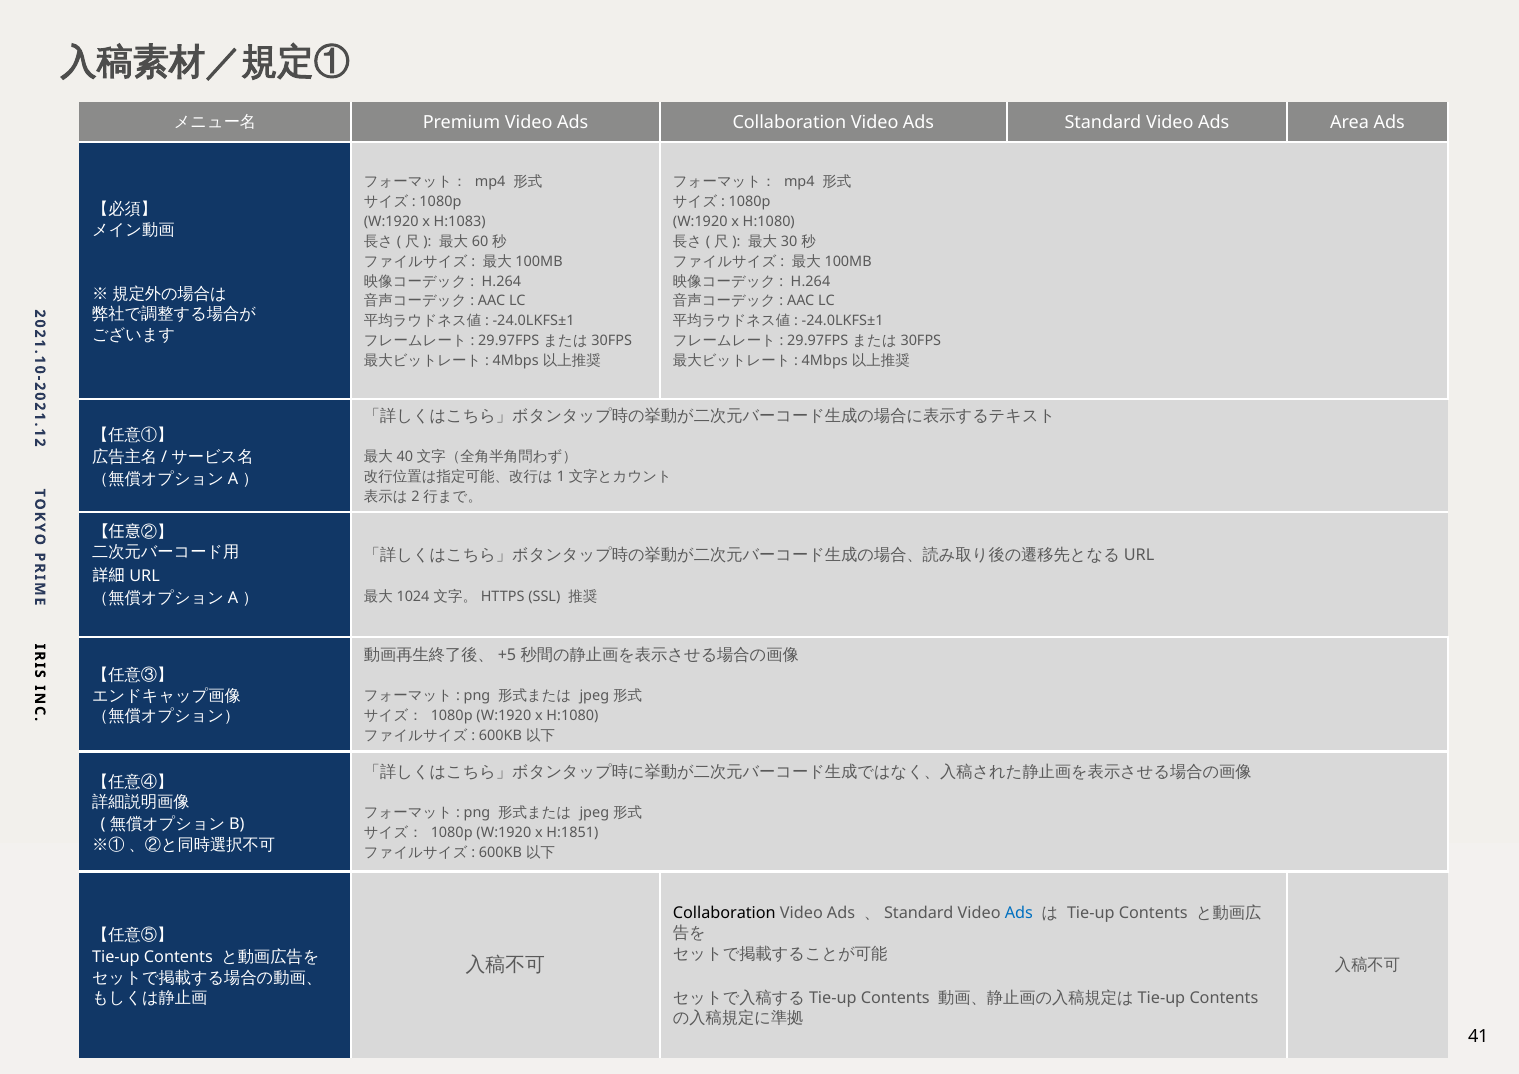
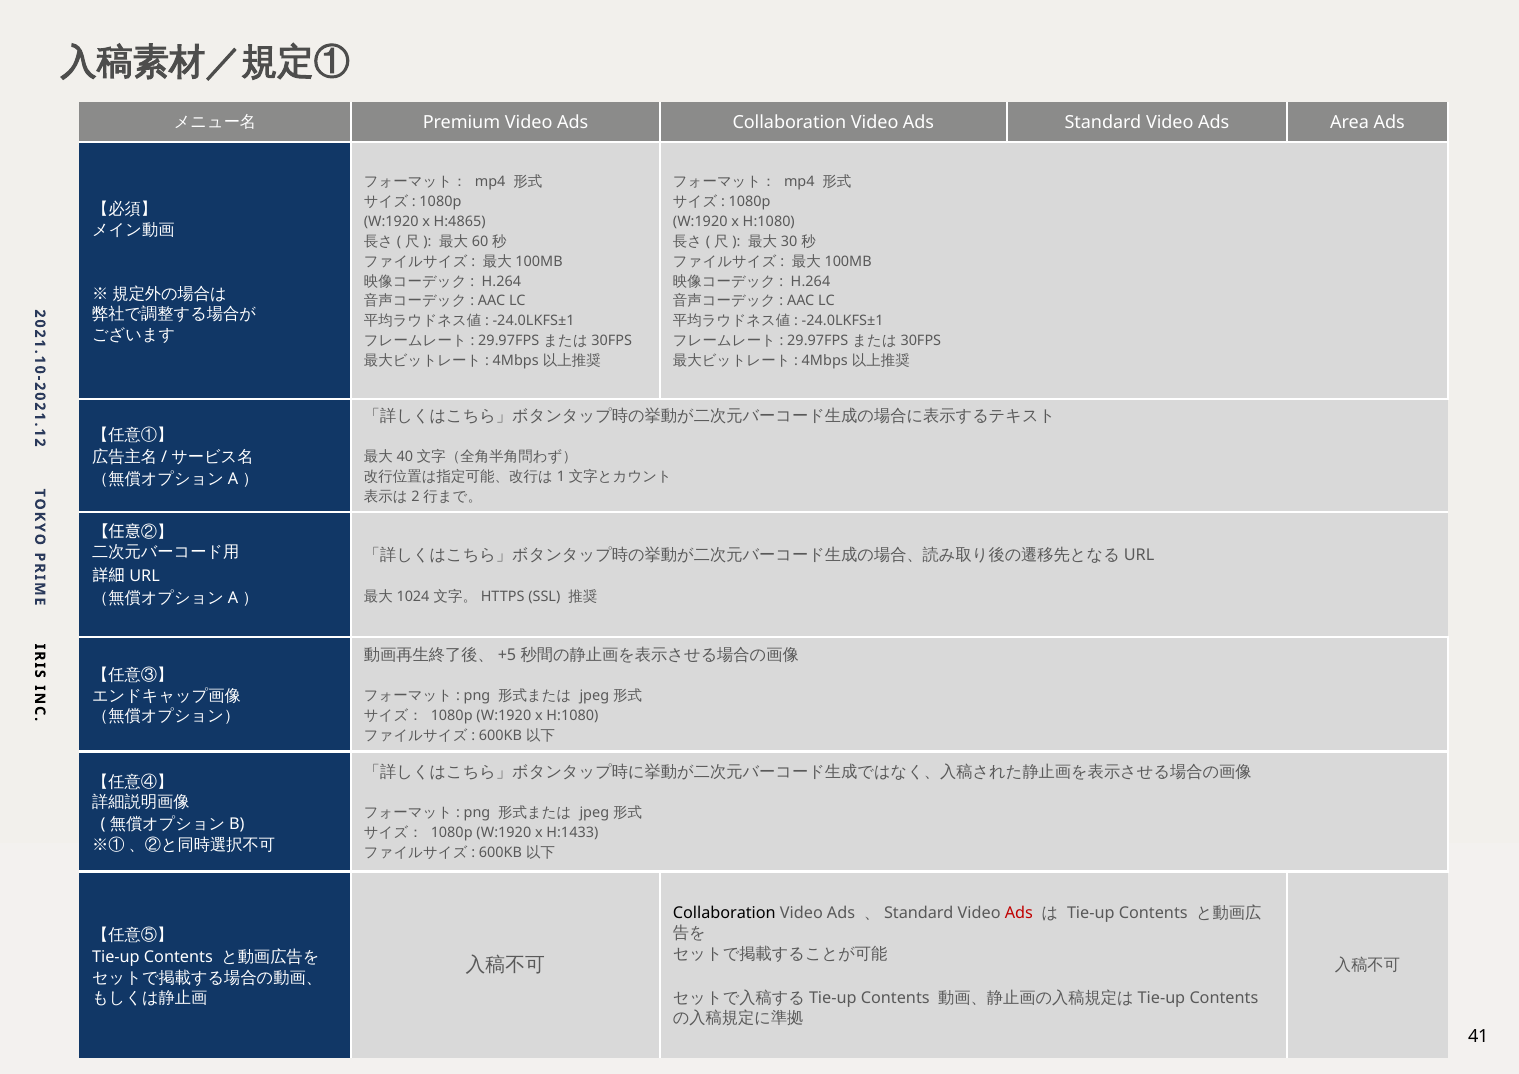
H:1083: H:1083 -> H:4865
H:1851: H:1851 -> H:1433
Ads at (1019, 913) colour: blue -> red
